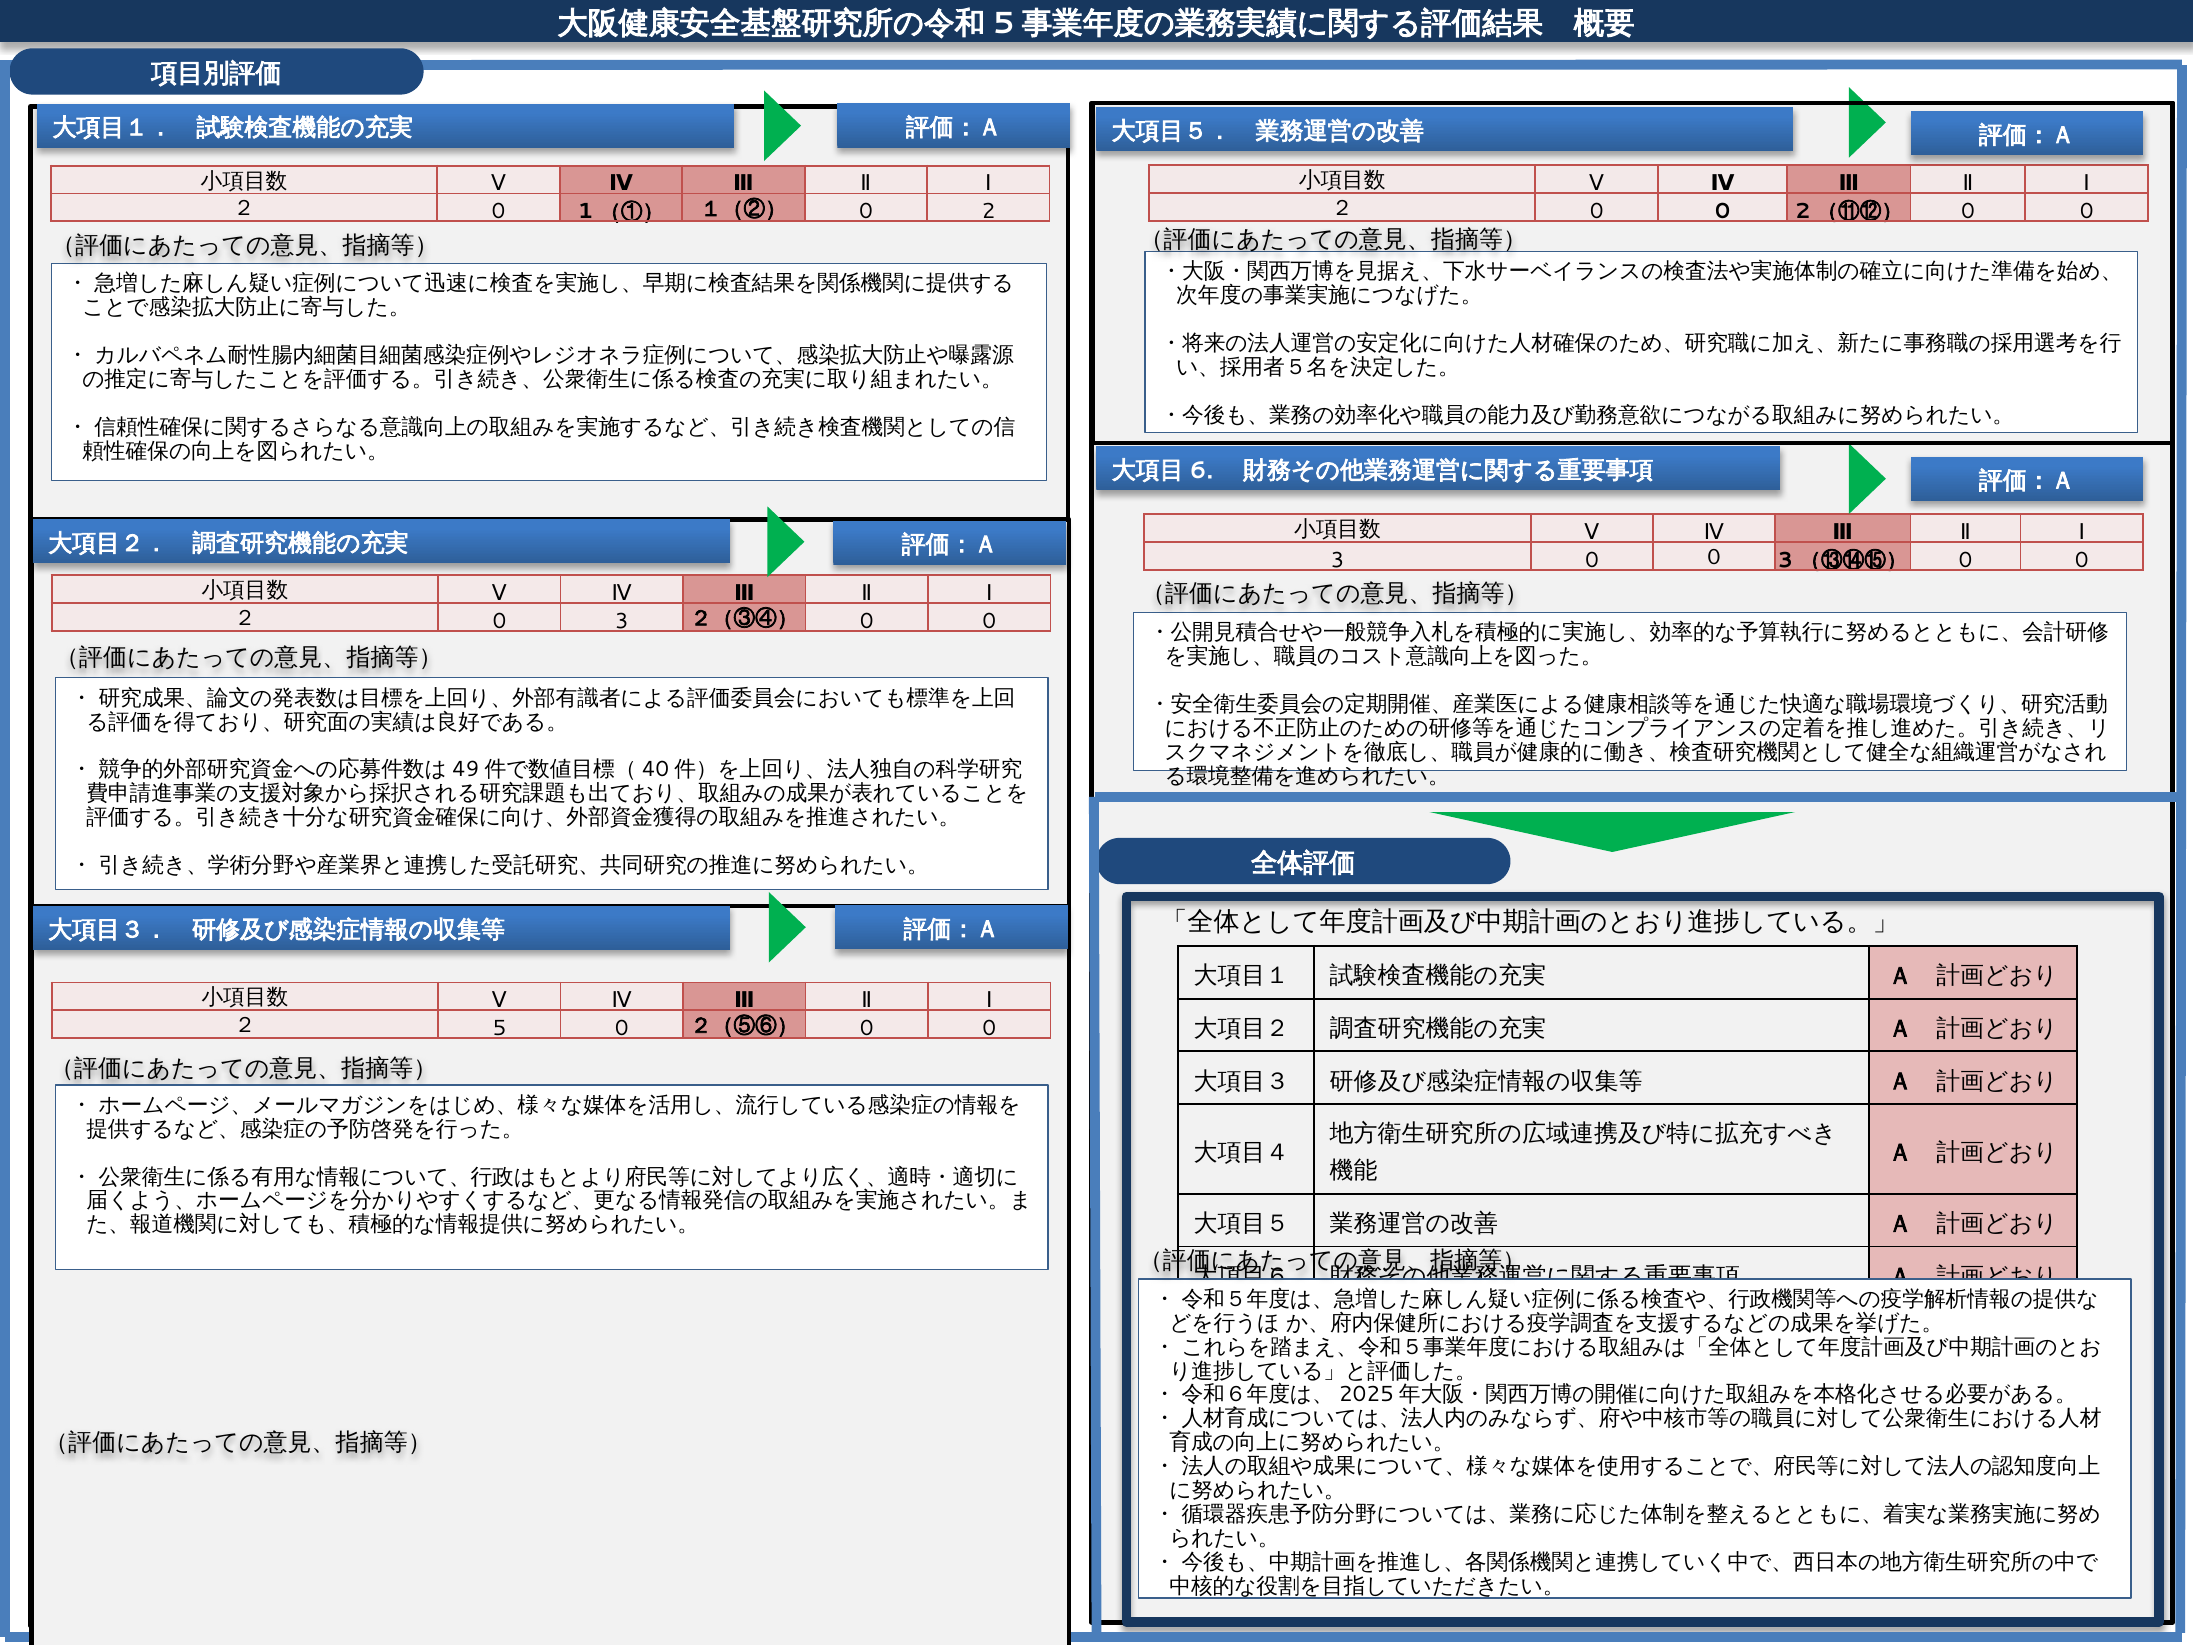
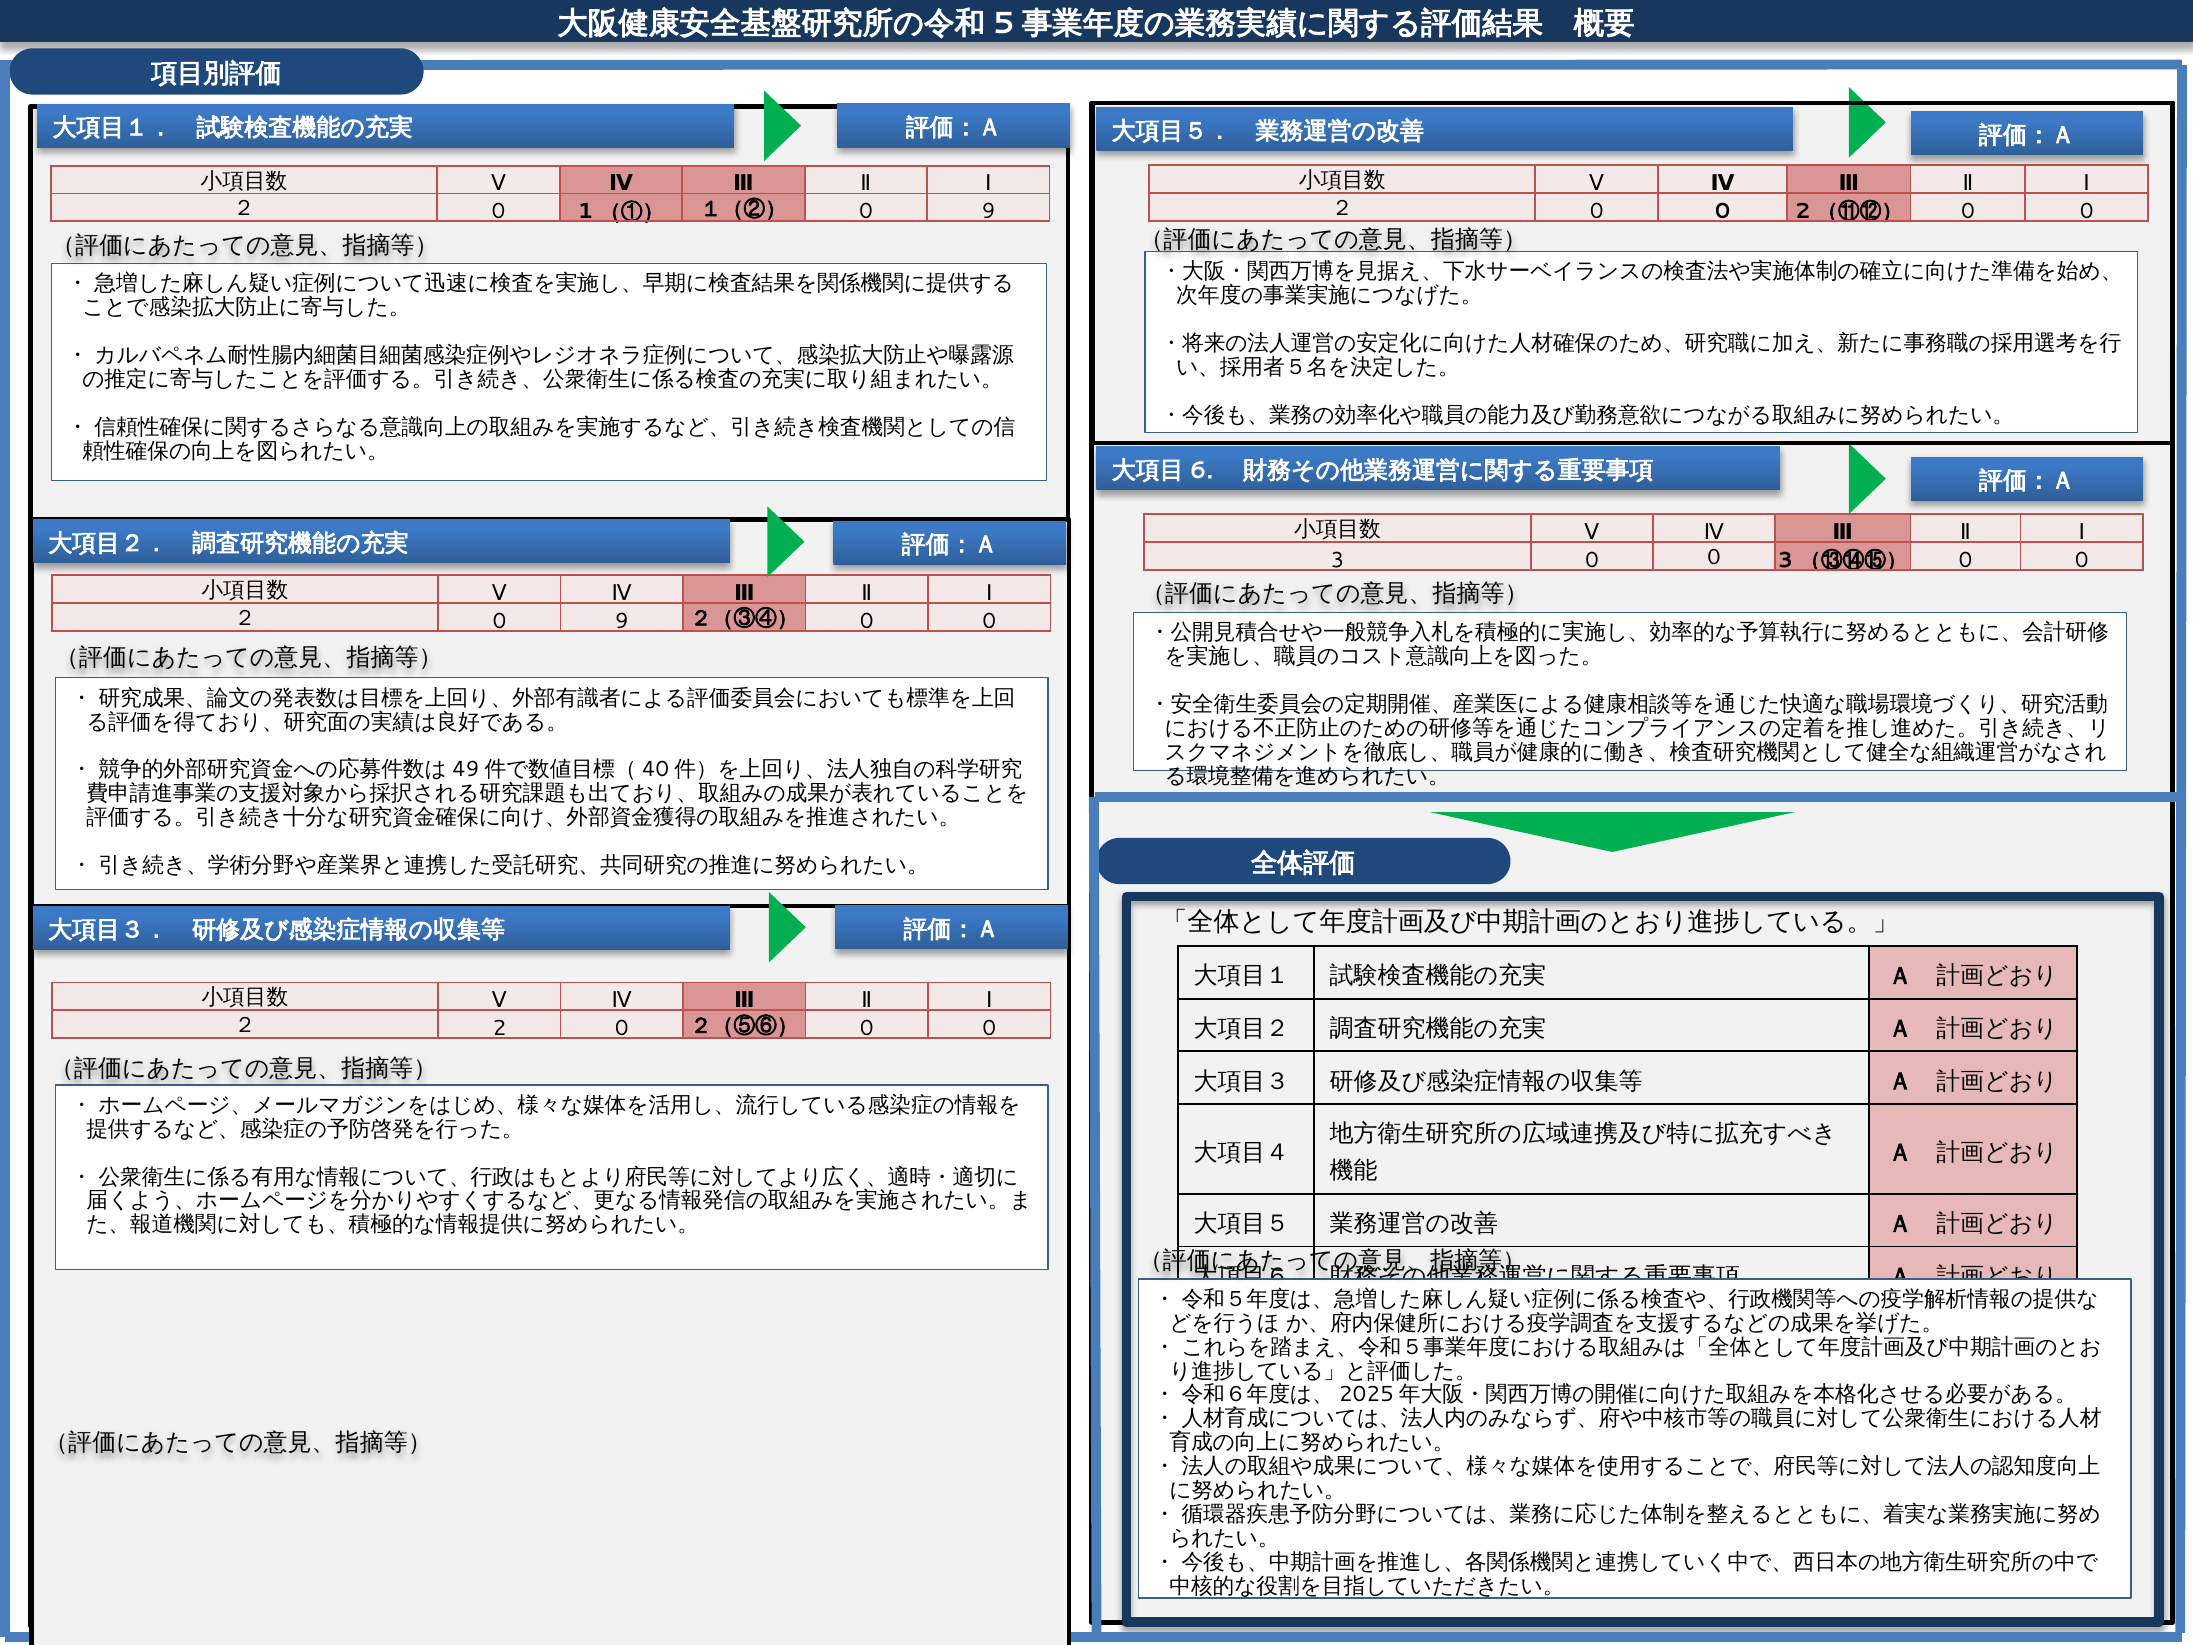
１（②） 0 2: 2 -> 9
２ 0 3: 3 -> 9
２ 5: 5 -> 2
